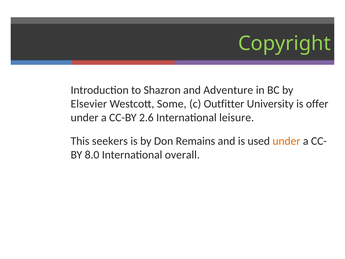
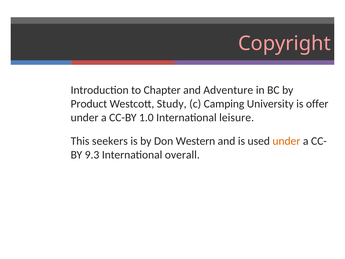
Copyright colour: light green -> pink
Shazron: Shazron -> Chapter
Elsevier: Elsevier -> Product
Some: Some -> Study
Outfitter: Outfitter -> Camping
2.6: 2.6 -> 1.0
Remains: Remains -> Western
8.0: 8.0 -> 9.3
